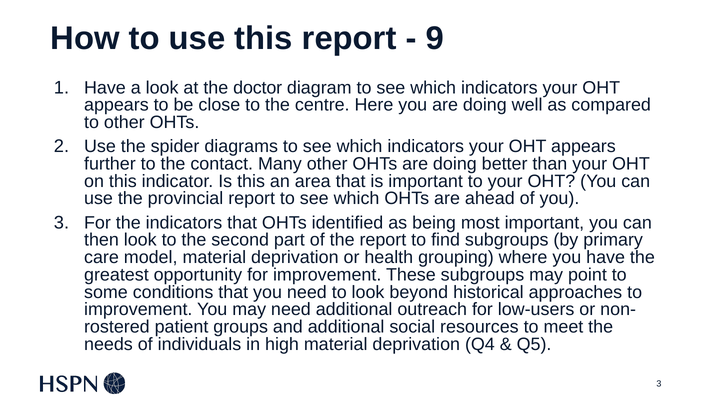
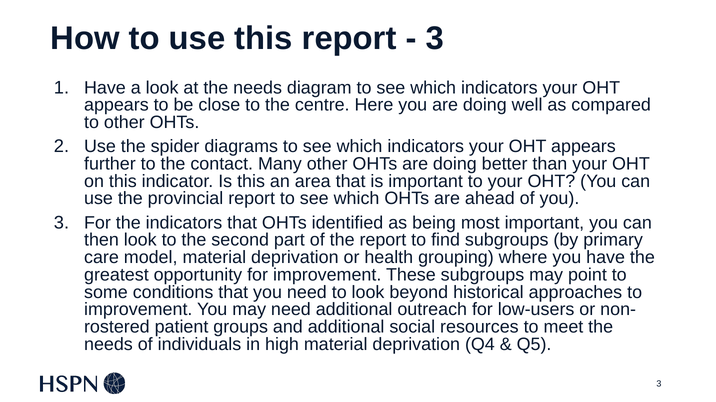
9 at (435, 39): 9 -> 3
at the doctor: doctor -> needs
